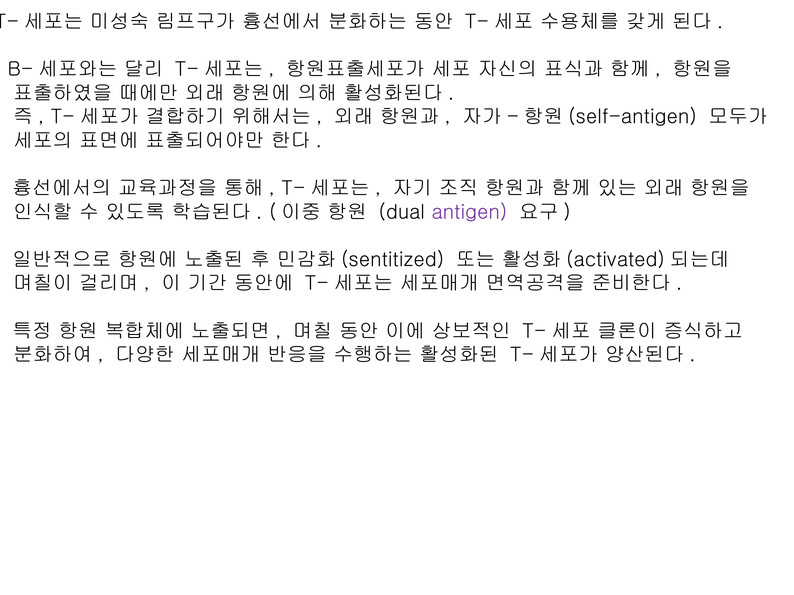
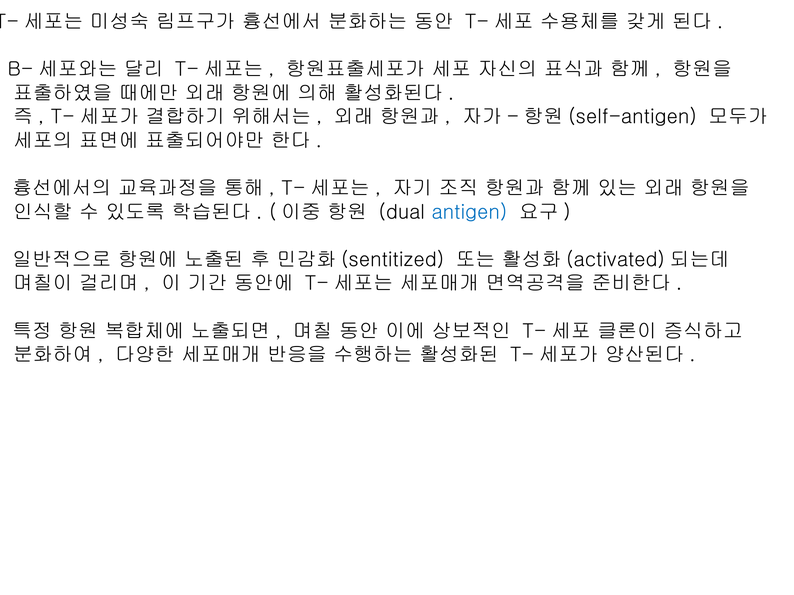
antigen colour: purple -> blue
